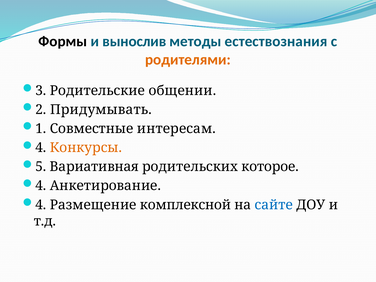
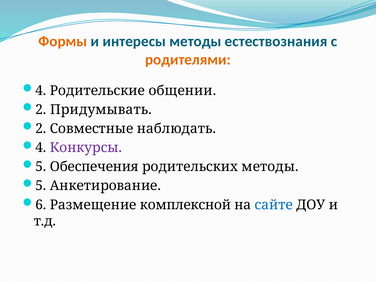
Формы colour: black -> orange
вынослив: вынослив -> интересы
3 at (41, 91): 3 -> 4
1 at (41, 129): 1 -> 2
интересам: интересам -> наблюдать
Конкурсы colour: orange -> purple
Вариативная: Вариативная -> Обеспечения
родительских которое: которое -> методы
4 at (41, 186): 4 -> 5
4 at (41, 205): 4 -> 6
